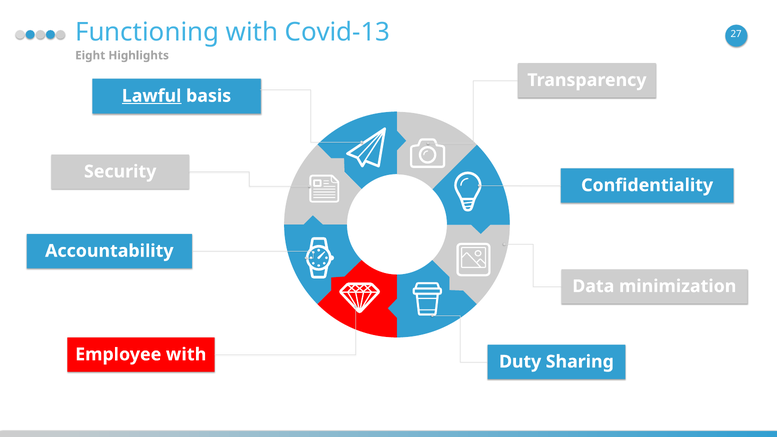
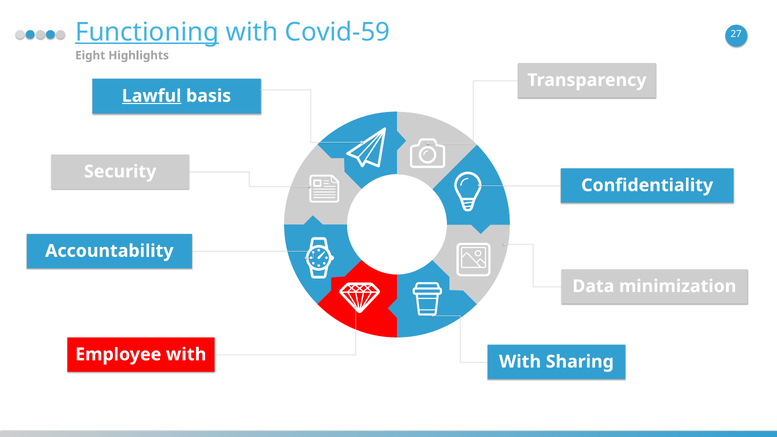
Functioning underline: none -> present
Covid-13: Covid-13 -> Covid-59
Duty at (520, 362): Duty -> With
